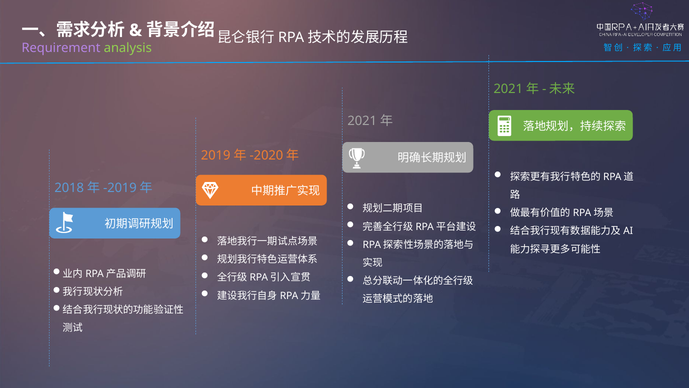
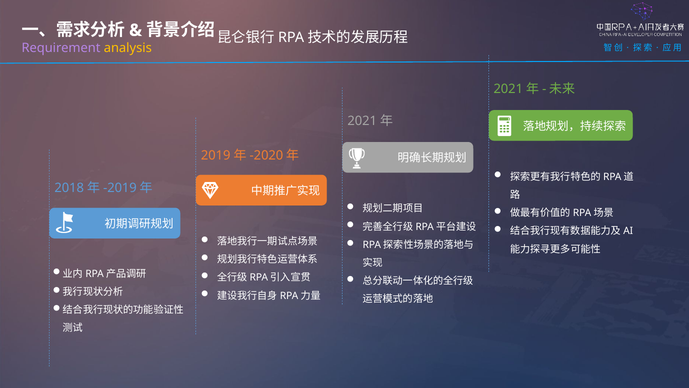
analysis colour: light green -> yellow
